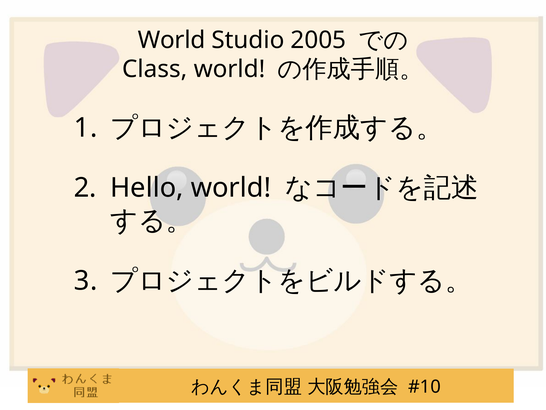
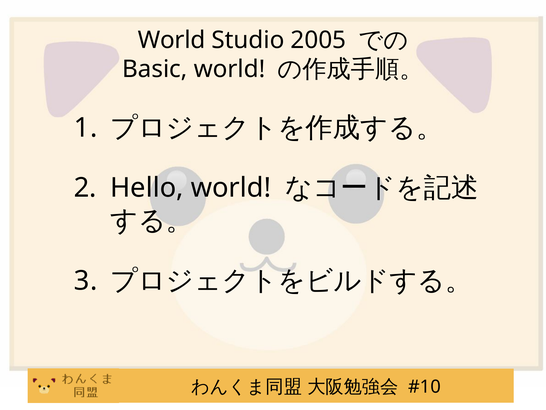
Class: Class -> Basic
